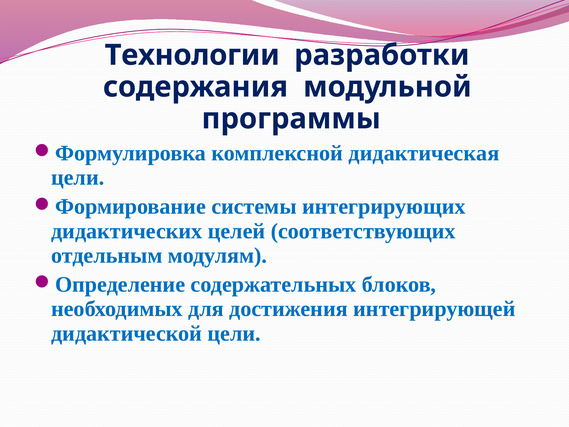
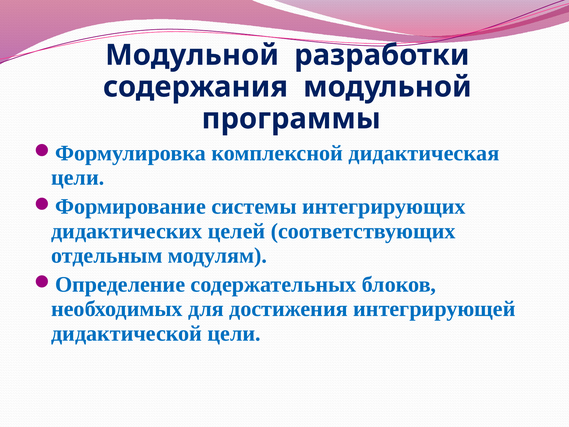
Технологии at (192, 55): Технологии -> Модульной
